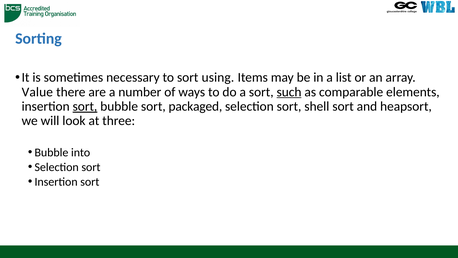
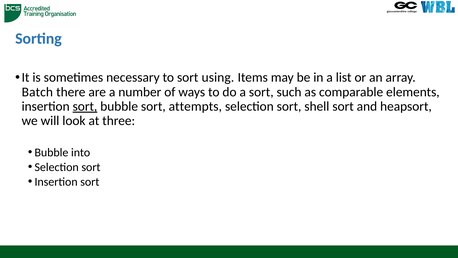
Value: Value -> Batch
such underline: present -> none
packaged: packaged -> attempts
